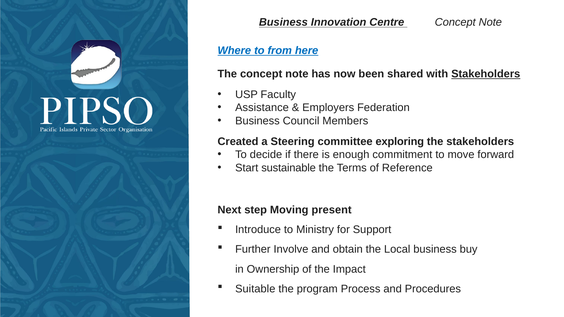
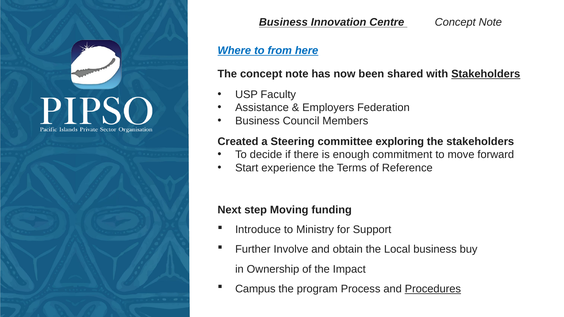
sustainable: sustainable -> experience
present: present -> funding
Suitable: Suitable -> Campus
Procedures underline: none -> present
